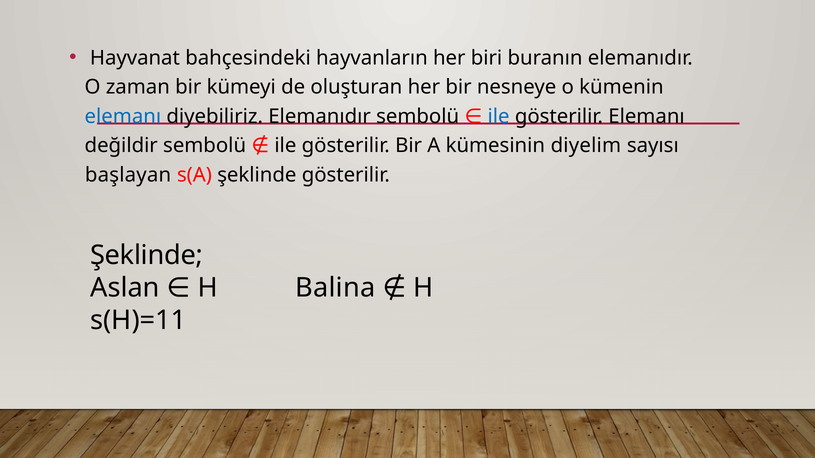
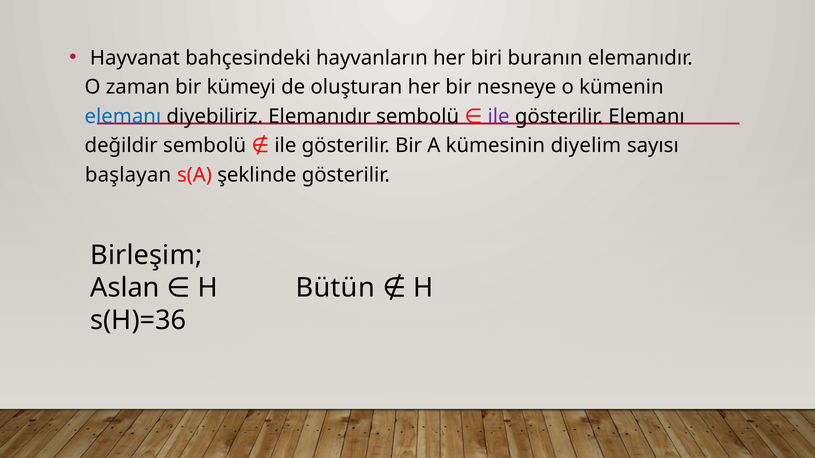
ile at (499, 117) colour: blue -> purple
Şeklinde at (147, 256): Şeklinde -> Birleşim
Balina: Balina -> Bütün
s(H)=11: s(H)=11 -> s(H)=36
